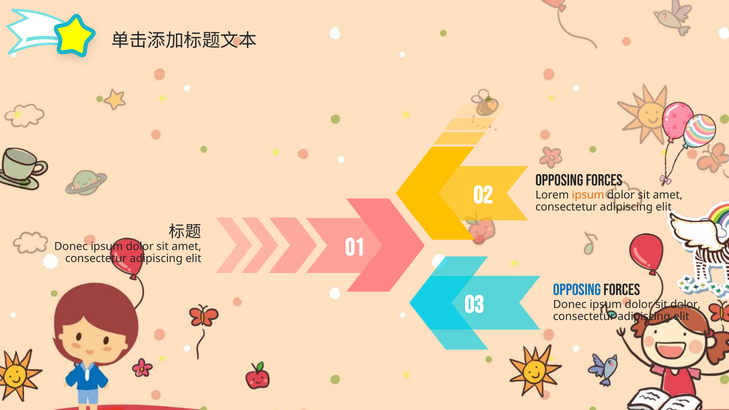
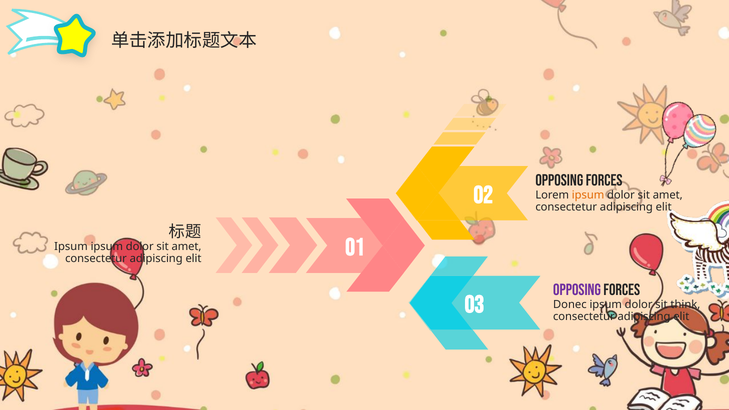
Donec at (71, 247): Donec -> Ipsum
Opposing at (577, 290) colour: blue -> purple
sit dolor: dolor -> think
